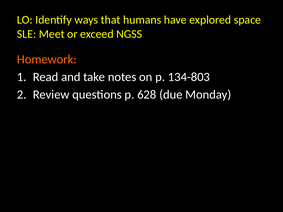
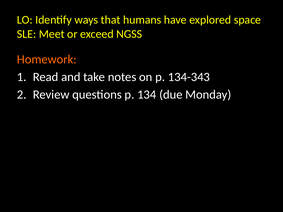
134-803: 134-803 -> 134-343
628: 628 -> 134
